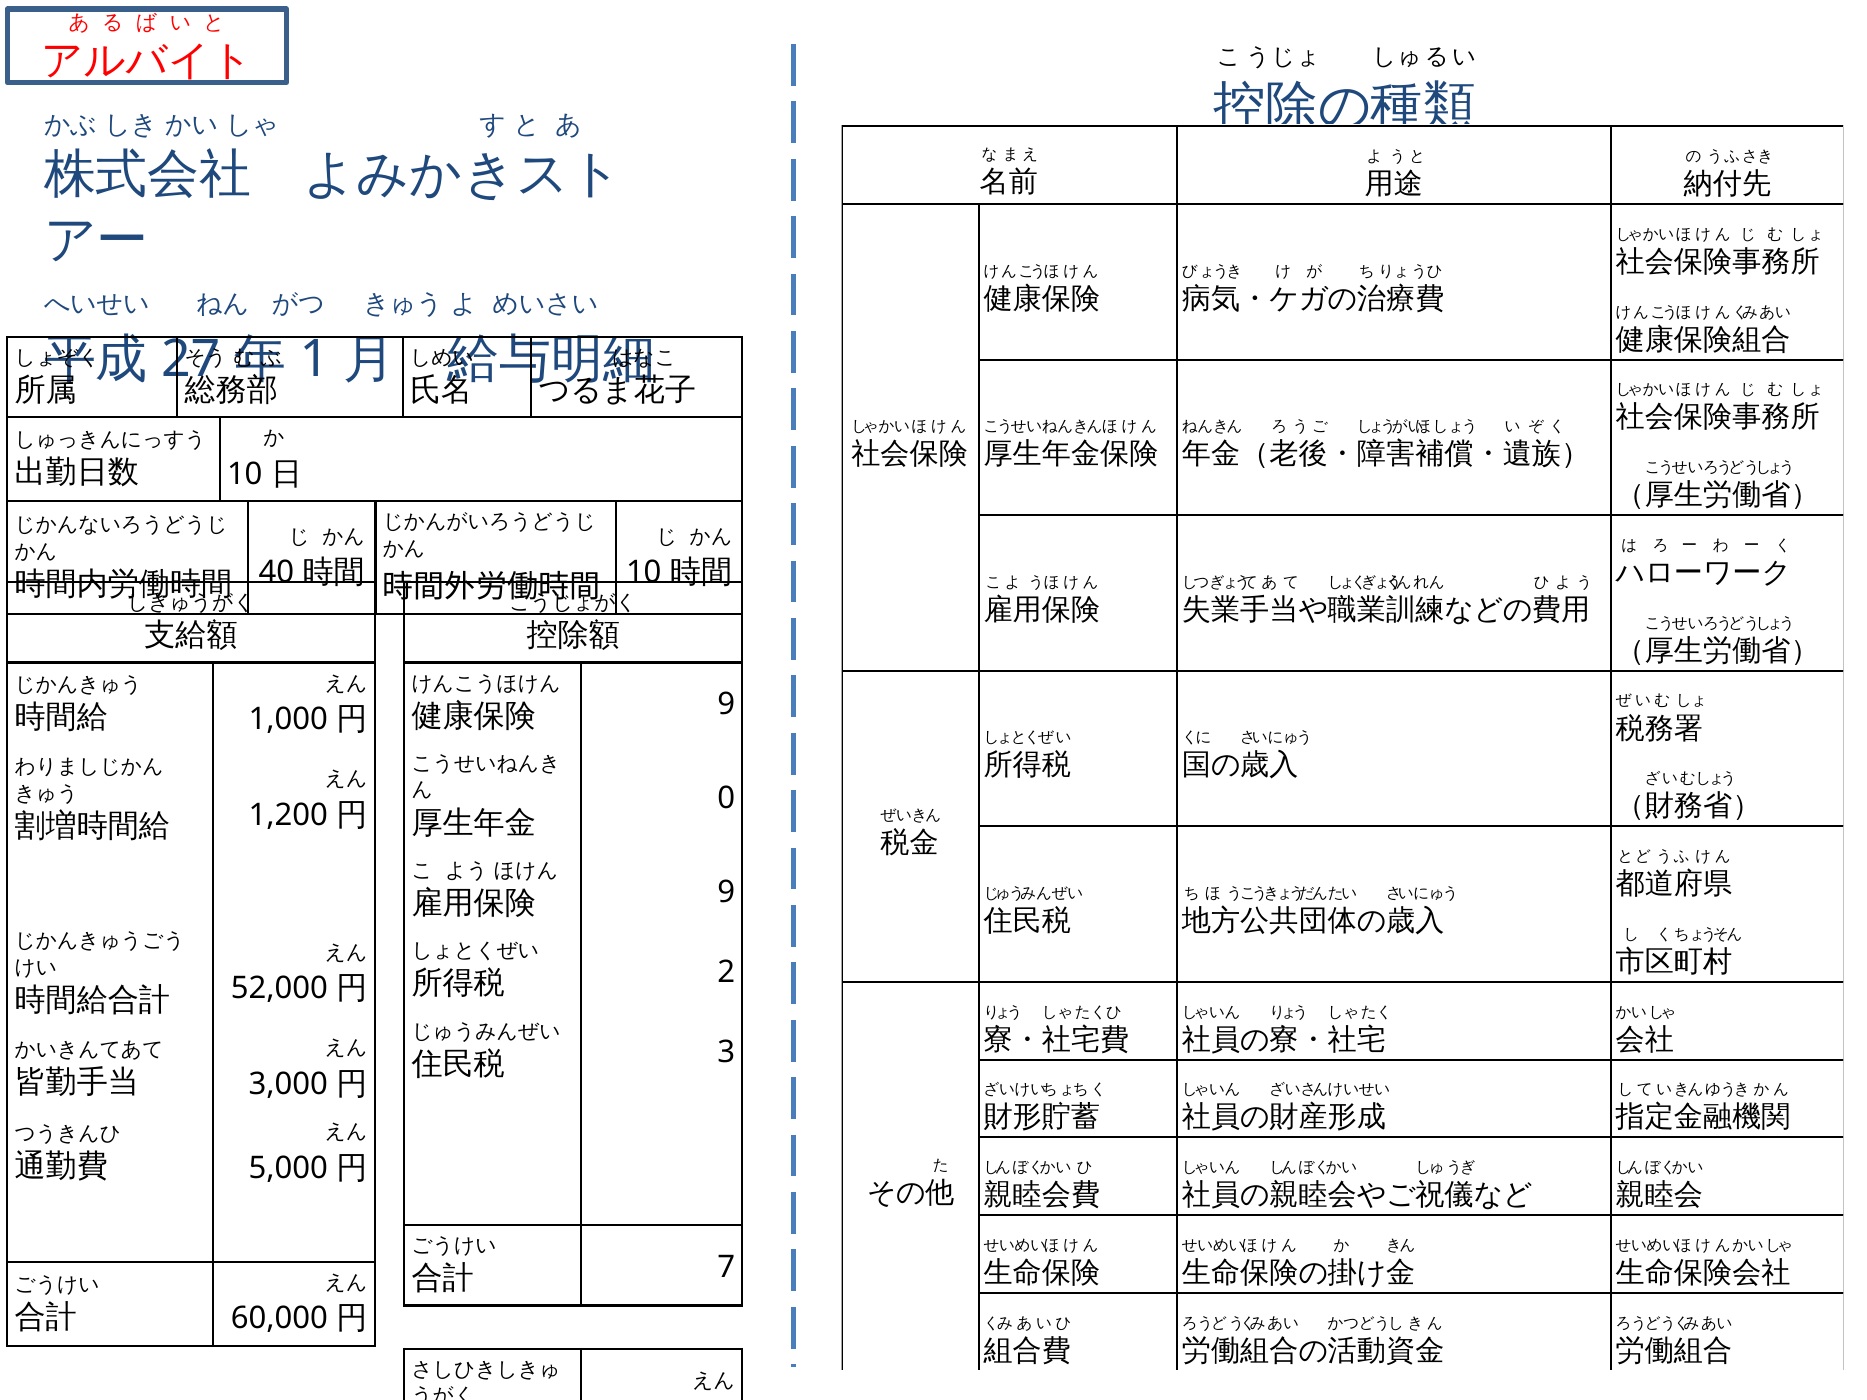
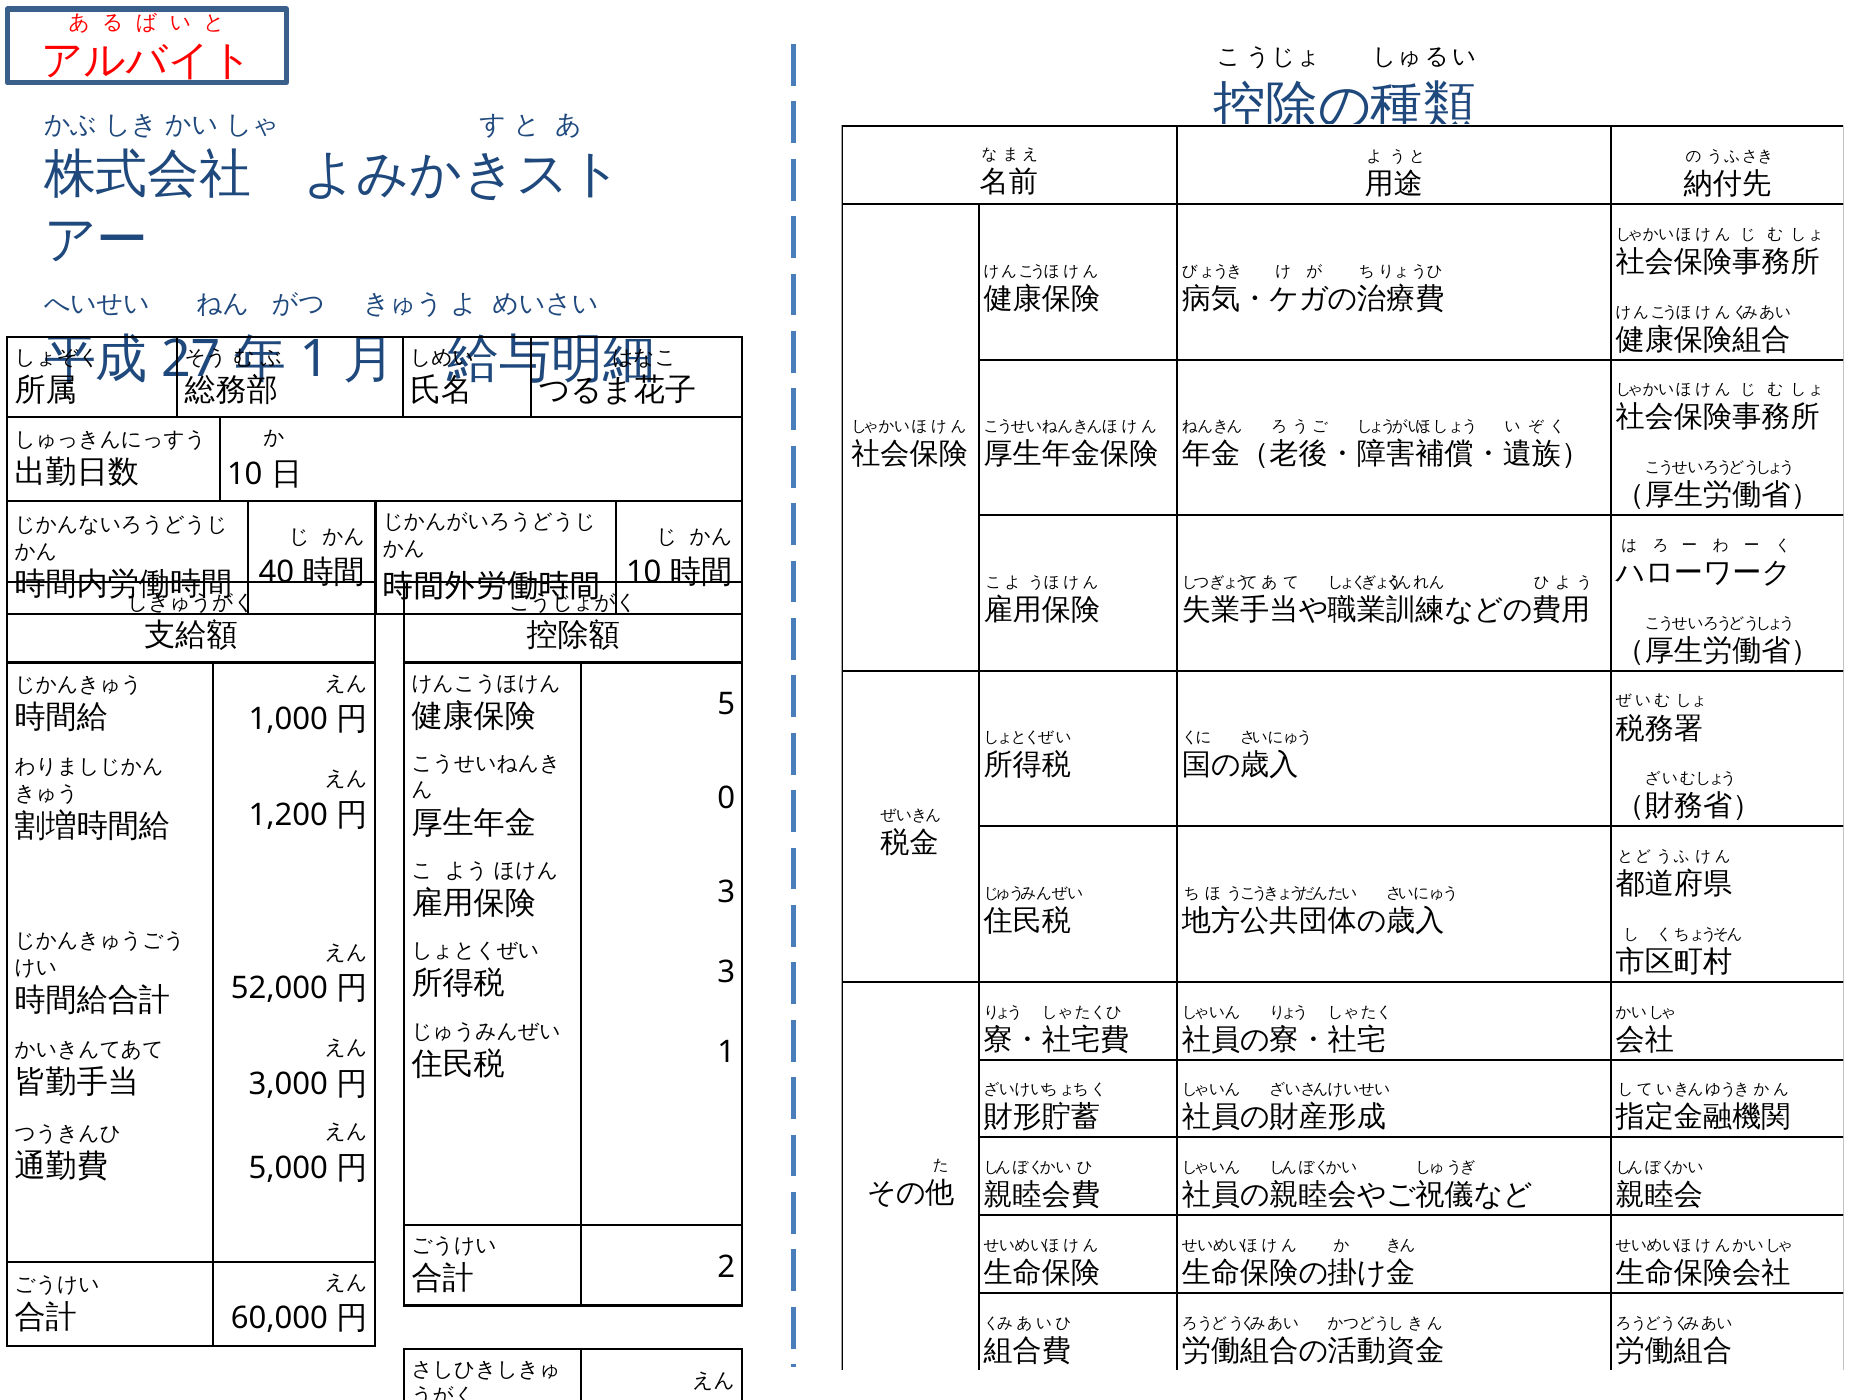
9 at (726, 705): 9 -> 5
9 at (726, 892): 9 -> 3
2 at (726, 972): 2 -> 3
3 at (726, 1053): 3 -> 1
7: 7 -> 2
